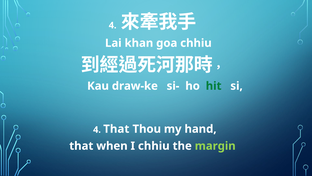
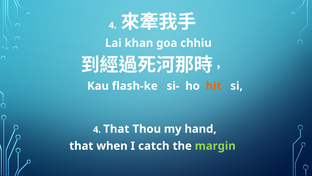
draw-ke: draw-ke -> flash-ke
hit colour: green -> orange
I chhiu: chhiu -> catch
